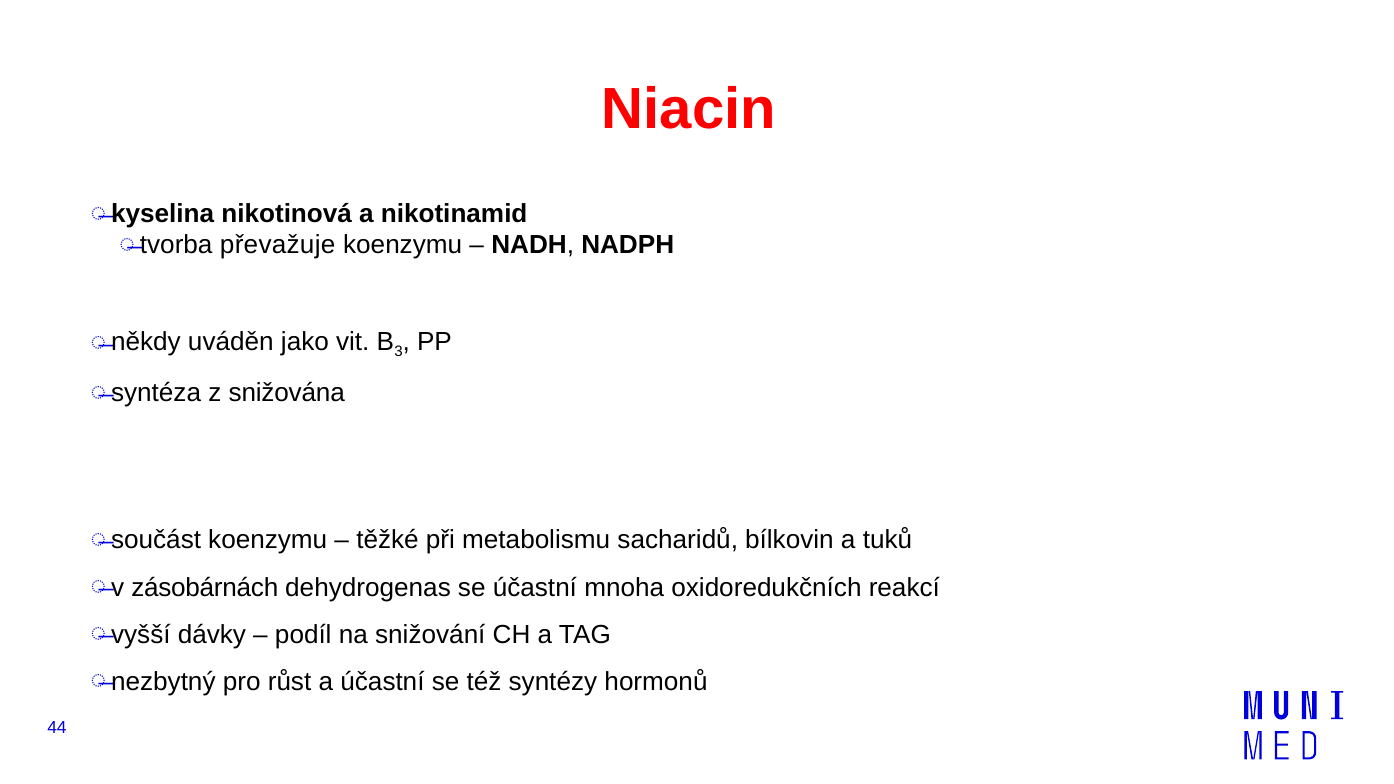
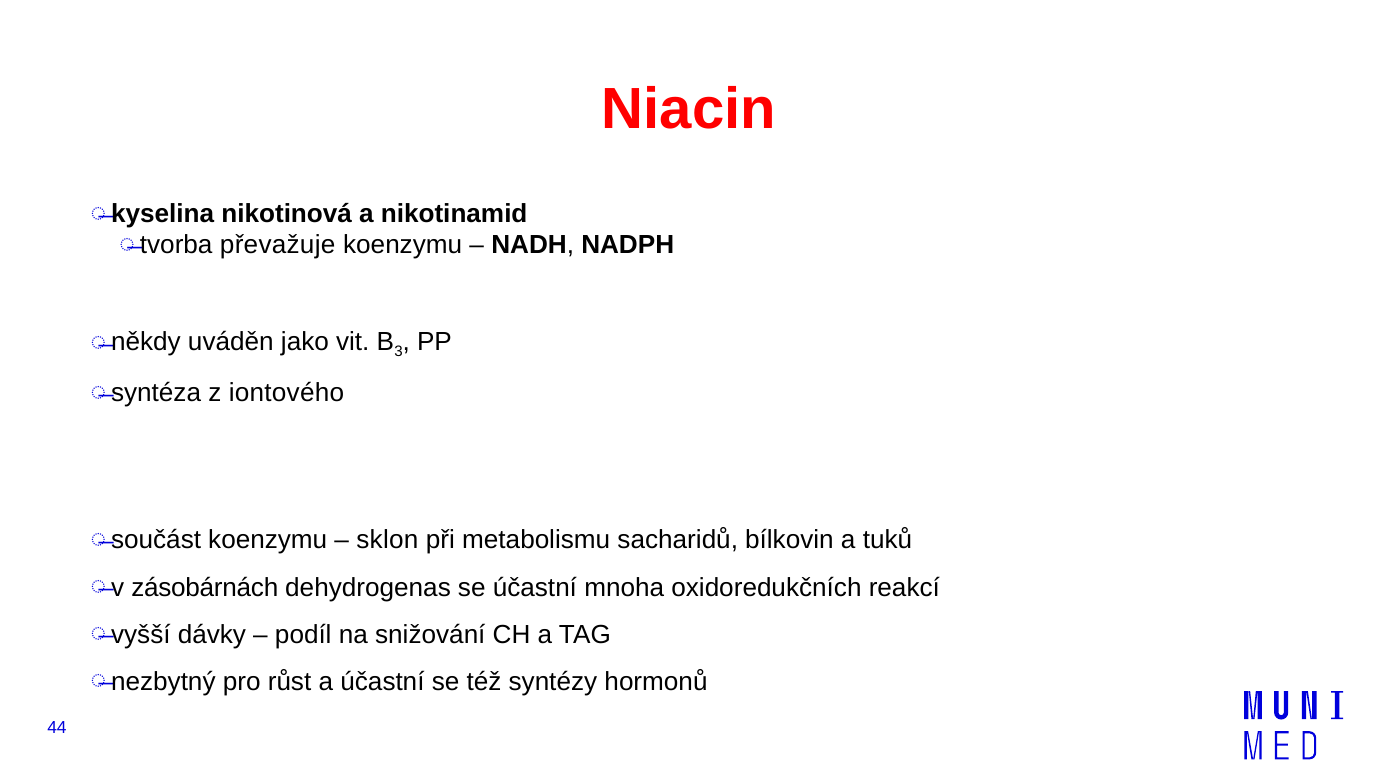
snižována: snižována -> iontového
těžké: těžké -> sklon
